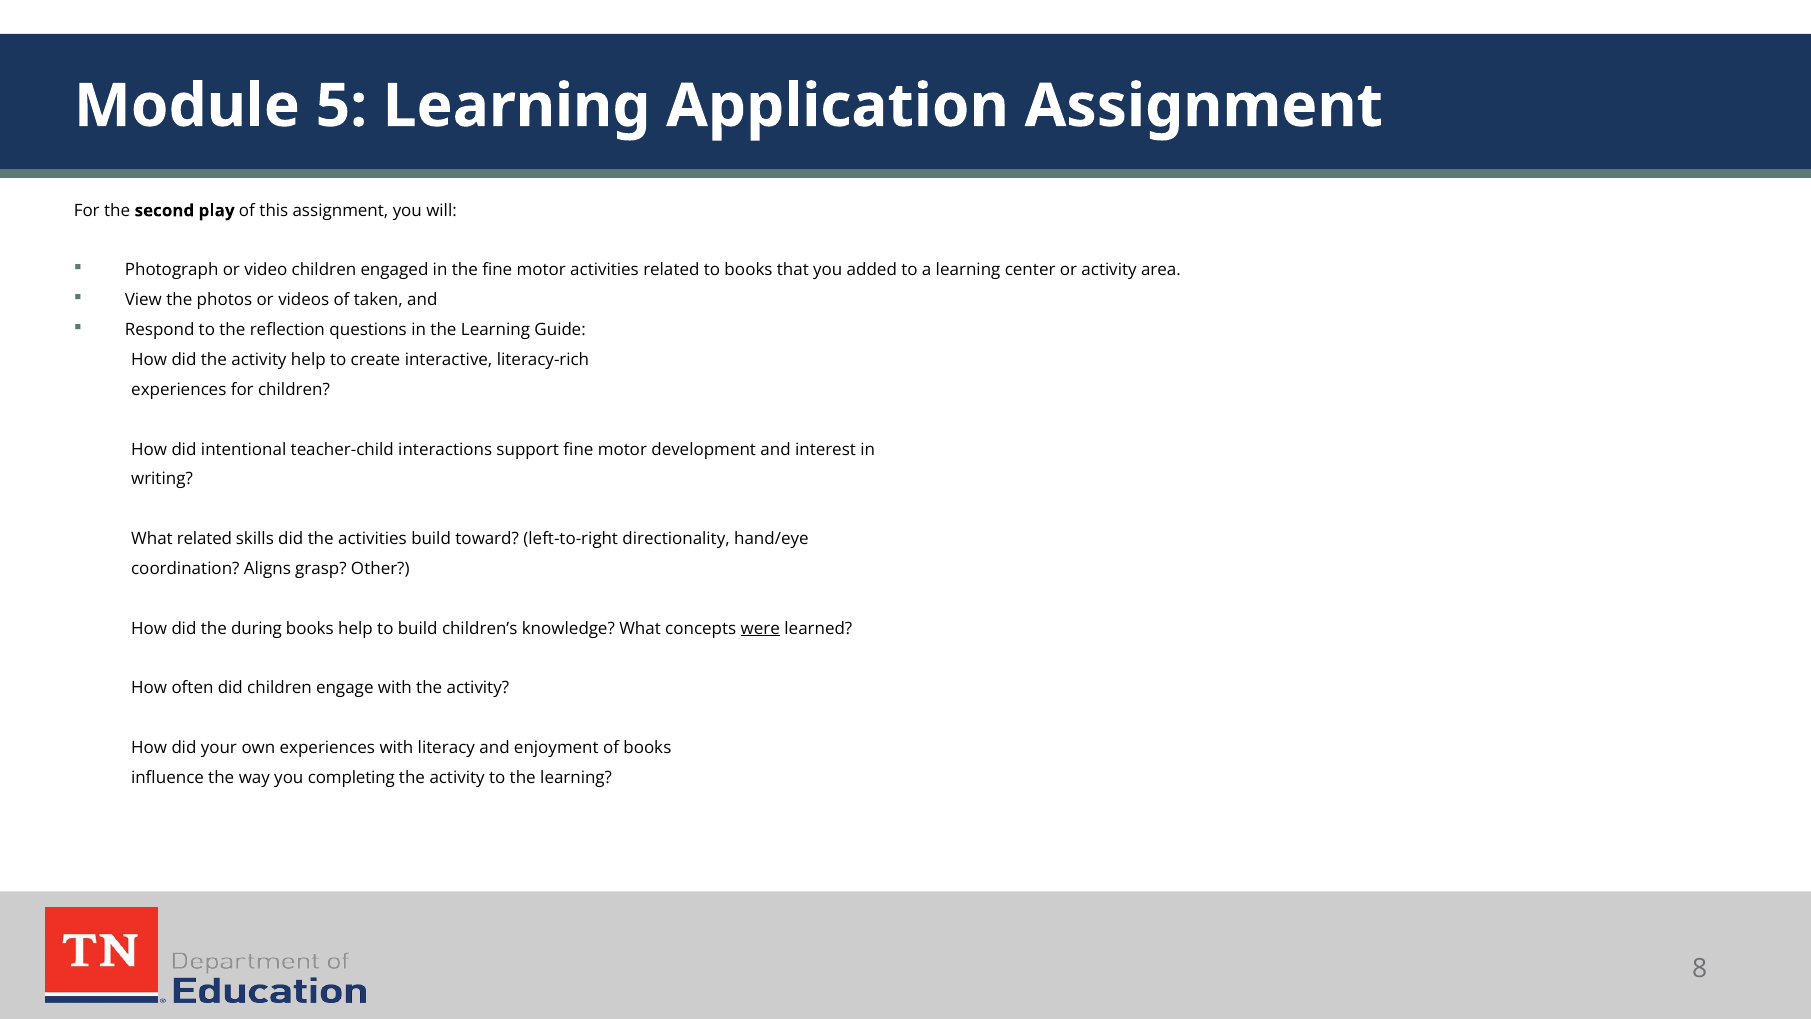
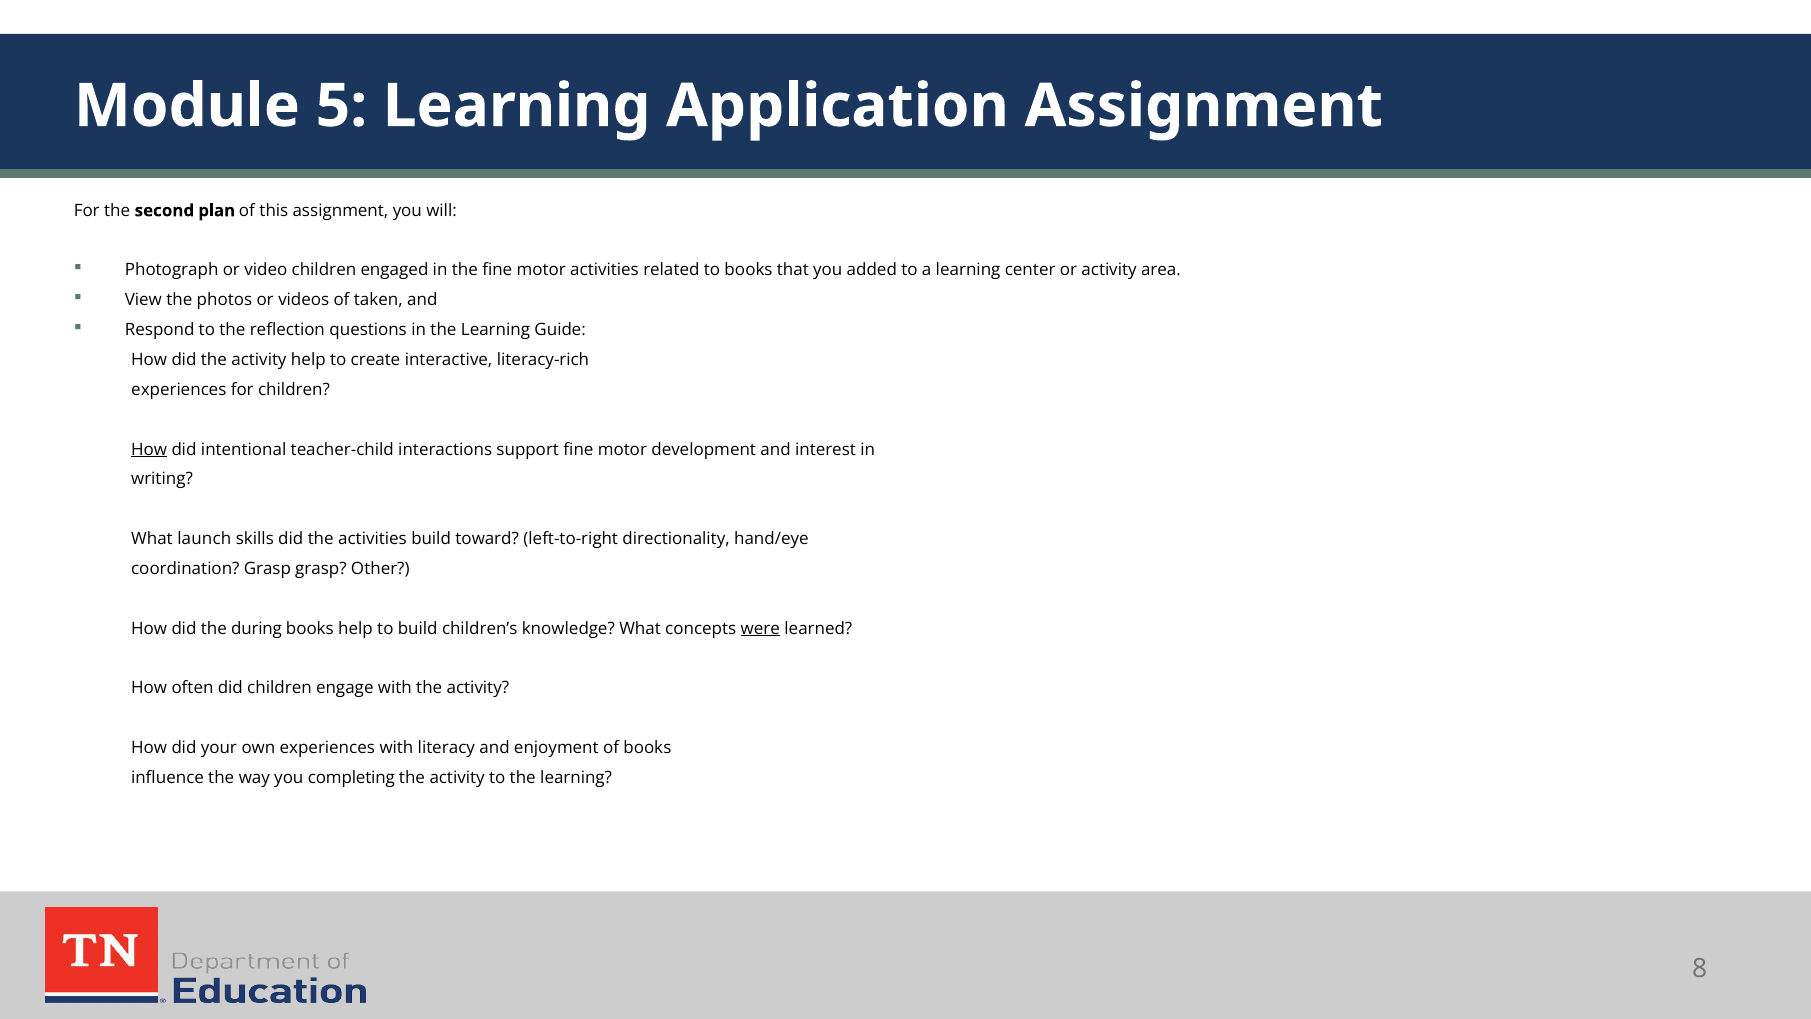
play: play -> plan
How at (149, 449) underline: none -> present
What related: related -> launch
coordination Aligns: Aligns -> Grasp
